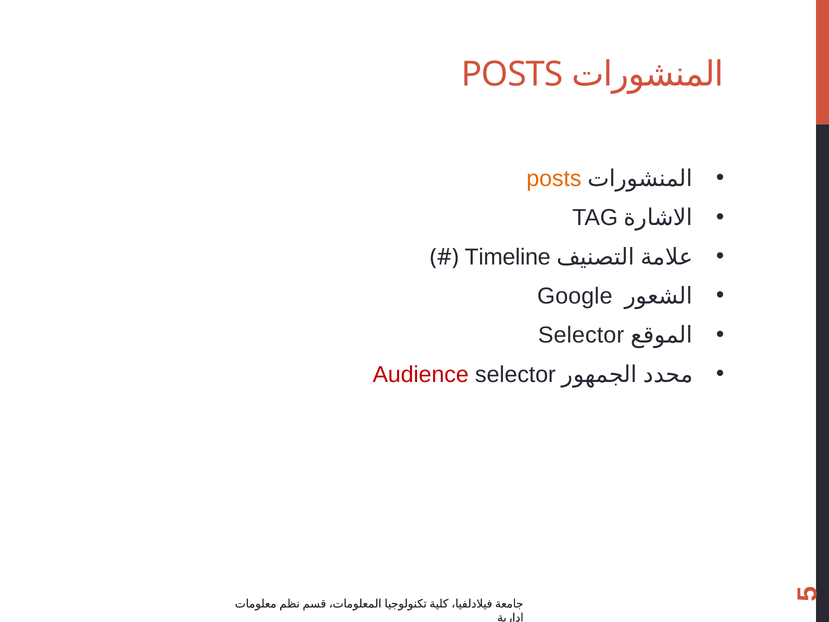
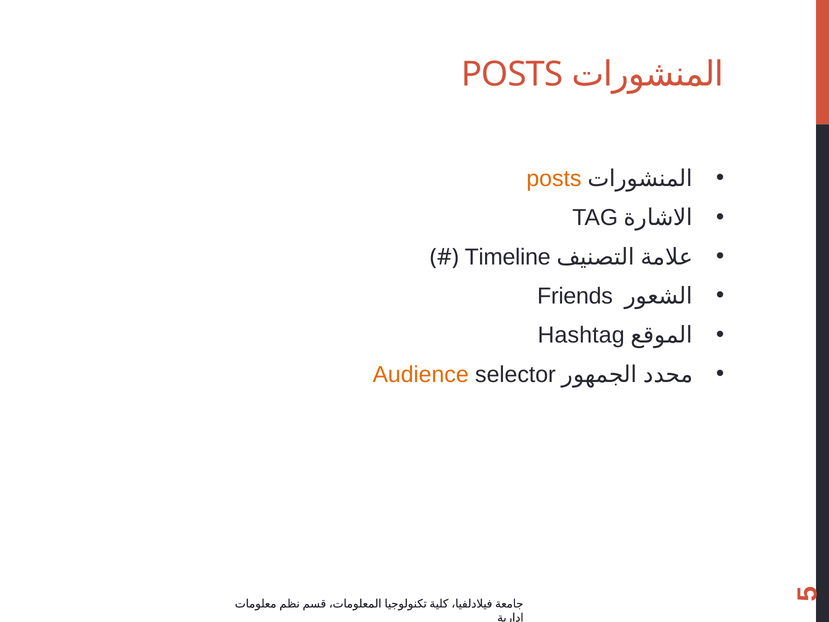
Google: Google -> Friends
Selector at (581, 335): Selector -> Hashtag
Audience colour: red -> orange
